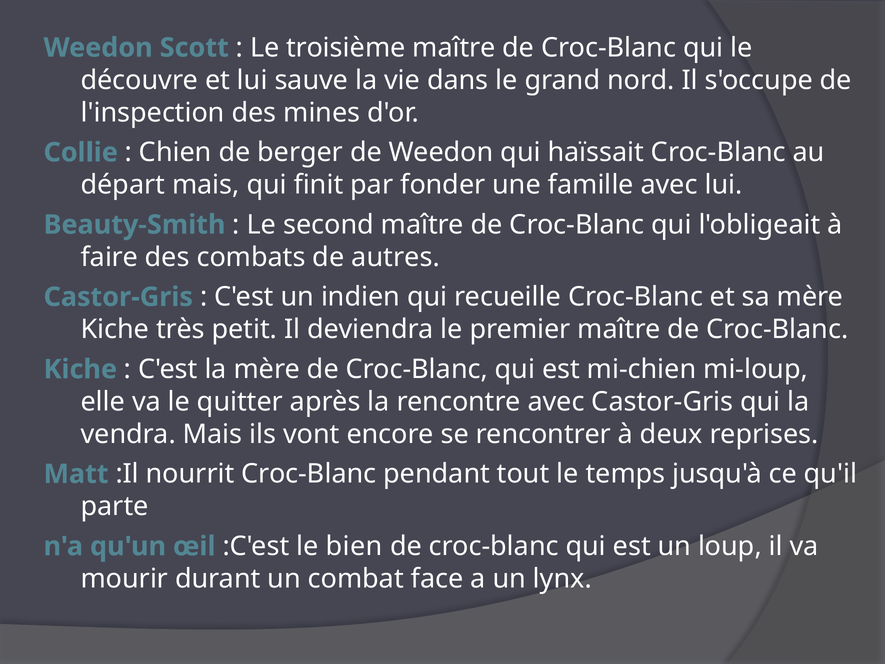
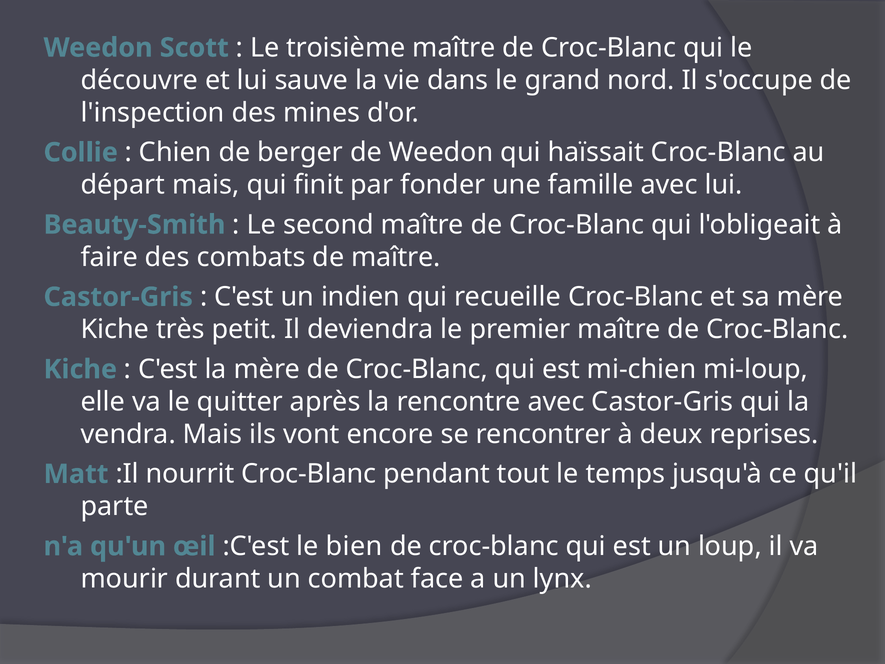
de autres: autres -> maître
